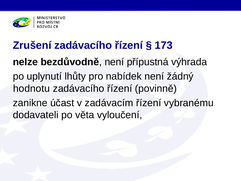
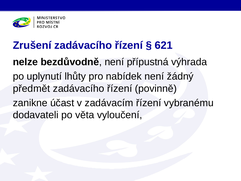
173: 173 -> 621
hodnotu: hodnotu -> předmět
